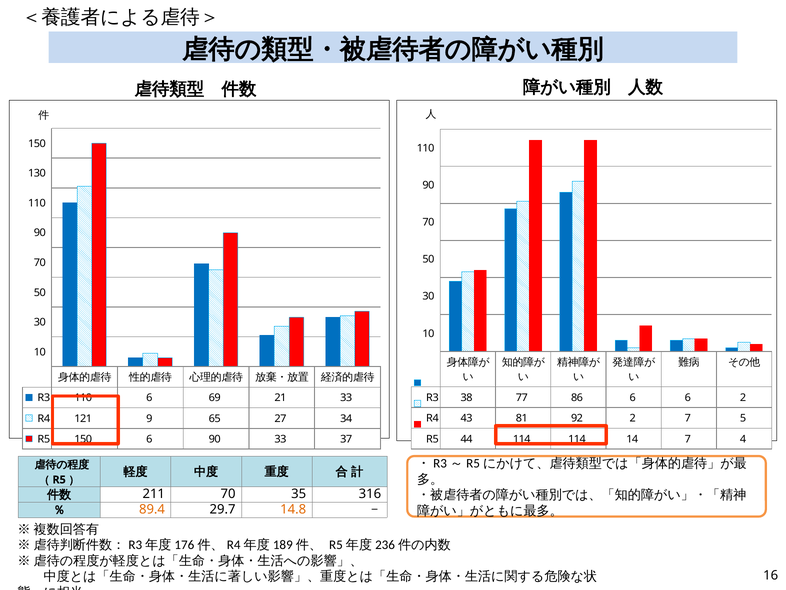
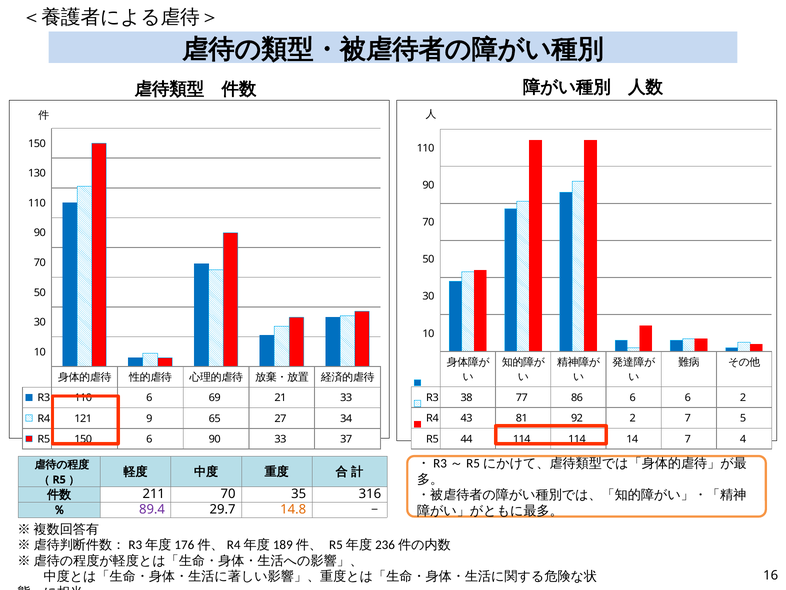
89.4 colour: orange -> purple
